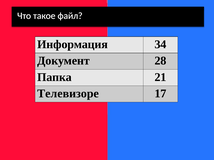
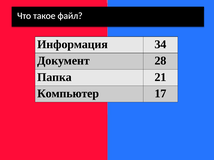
Телевизоре: Телевизоре -> Компьютер
